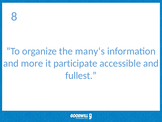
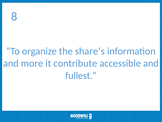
many‘s: many‘s -> share‘s
participate: participate -> contribute
